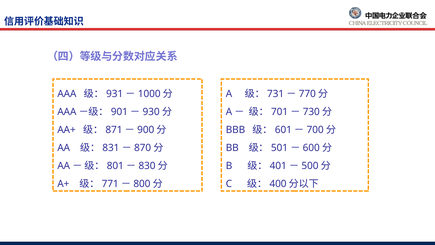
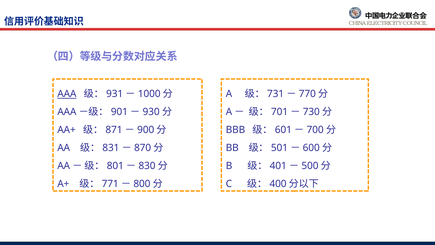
AAA underline: none -> present
